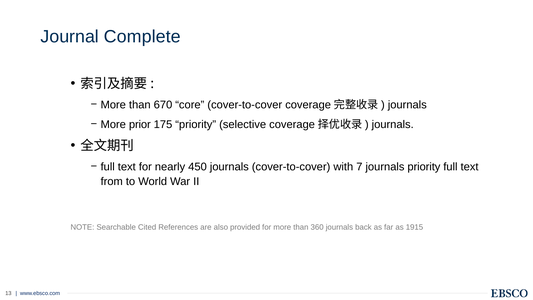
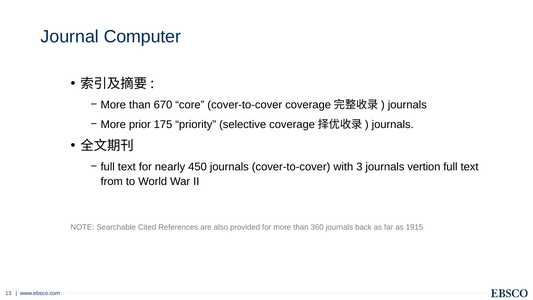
Complete: Complete -> Computer
7: 7 -> 3
journals priority: priority -> vertion
